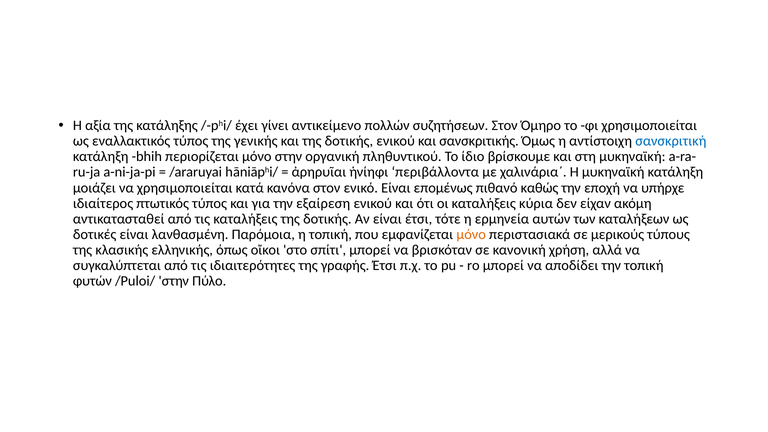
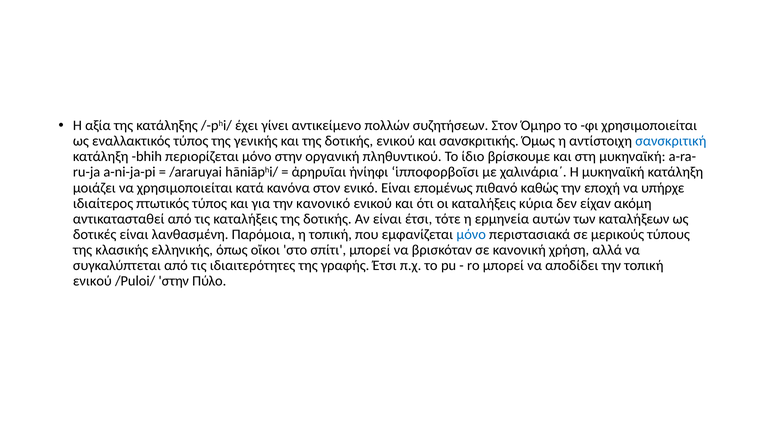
περιβάλλοντα: περιβάλλοντα -> ἱπποφορβοῖσι
εξαίρεση: εξαίρεση -> κανονικό
μόνο at (471, 234) colour: orange -> blue
φυτών at (92, 281): φυτών -> ενικού
